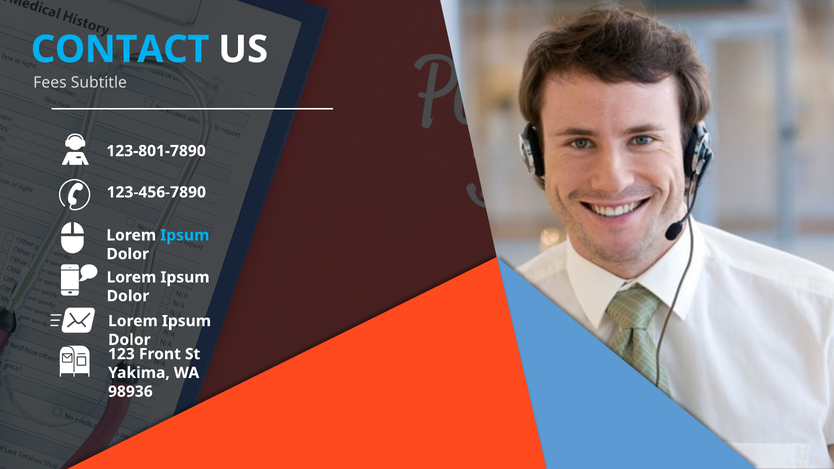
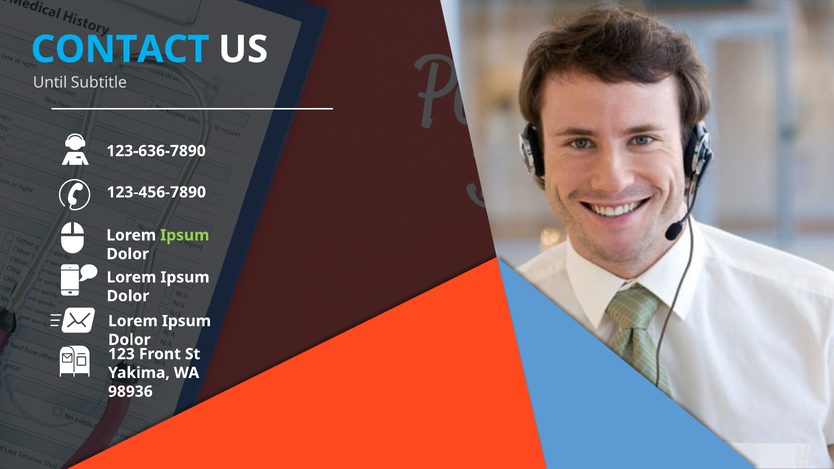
Fees: Fees -> Until
123-801-7890: 123-801-7890 -> 123-636-7890
Ipsum at (185, 235) colour: light blue -> light green
